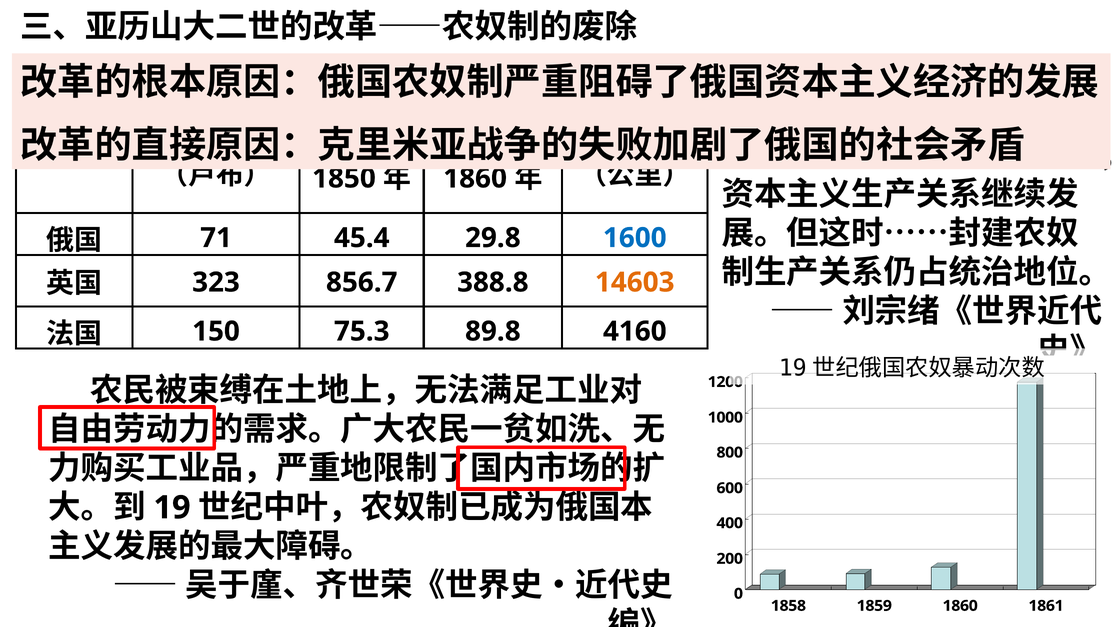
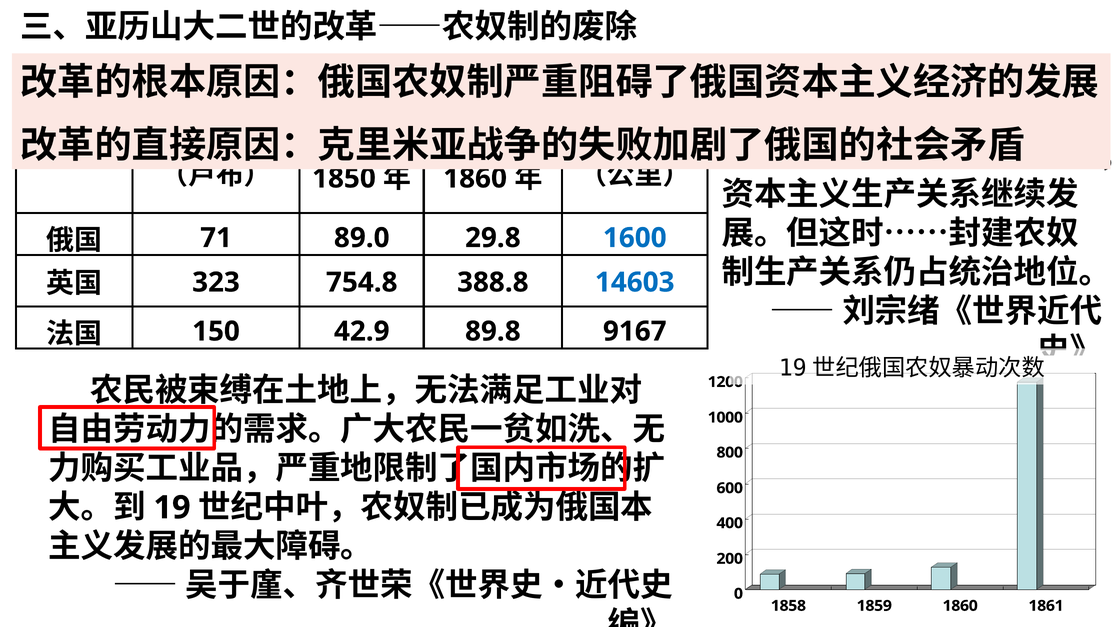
45.4: 45.4 -> 89.0
856.7: 856.7 -> 754.8
14603 colour: orange -> blue
75.3: 75.3 -> 42.9
4160: 4160 -> 9167
